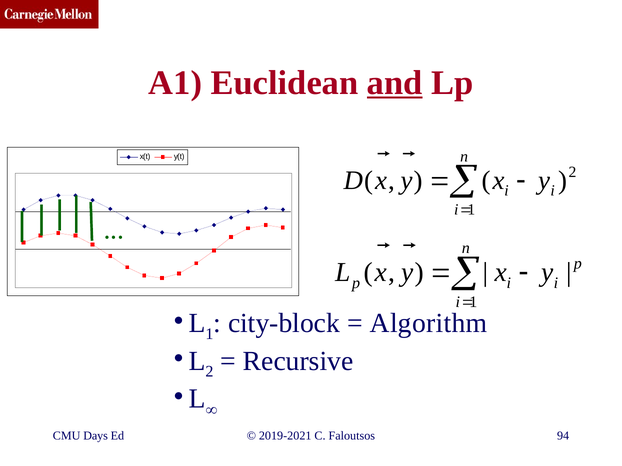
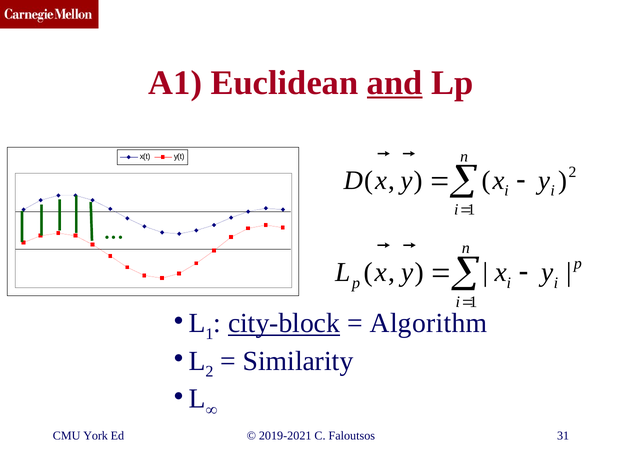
city-block underline: none -> present
Recursive: Recursive -> Similarity
Days: Days -> York
94: 94 -> 31
